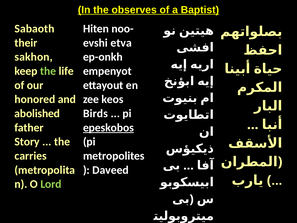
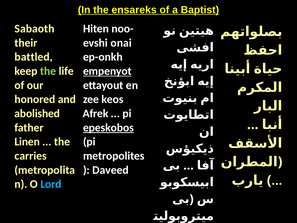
observes: observes -> ensareks
etva: etva -> onai
sakhon: sakhon -> battled
empenyot underline: none -> present
Birds: Birds -> Afrek
Story: Story -> Linen
Lord colour: light green -> light blue
